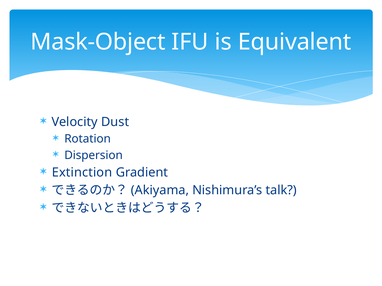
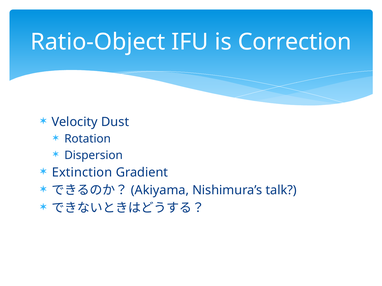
Mask-Object: Mask-Object -> Ratio-Object
Equivalent: Equivalent -> Correction
